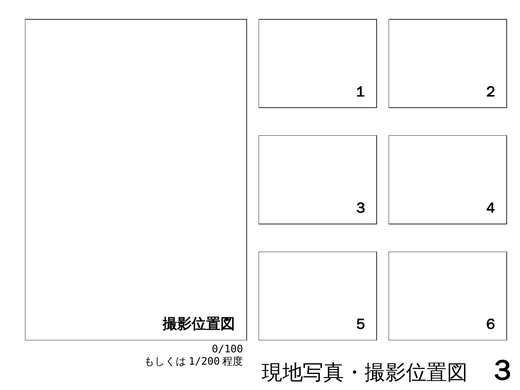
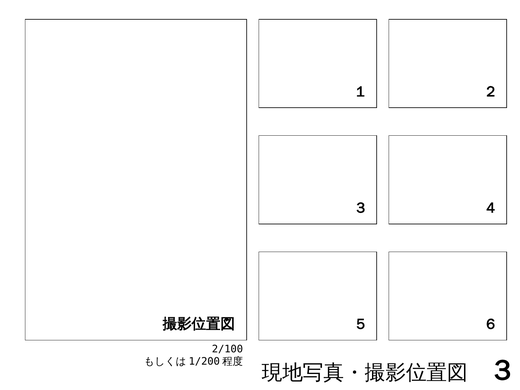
0/100: 0/100 -> 2/100
